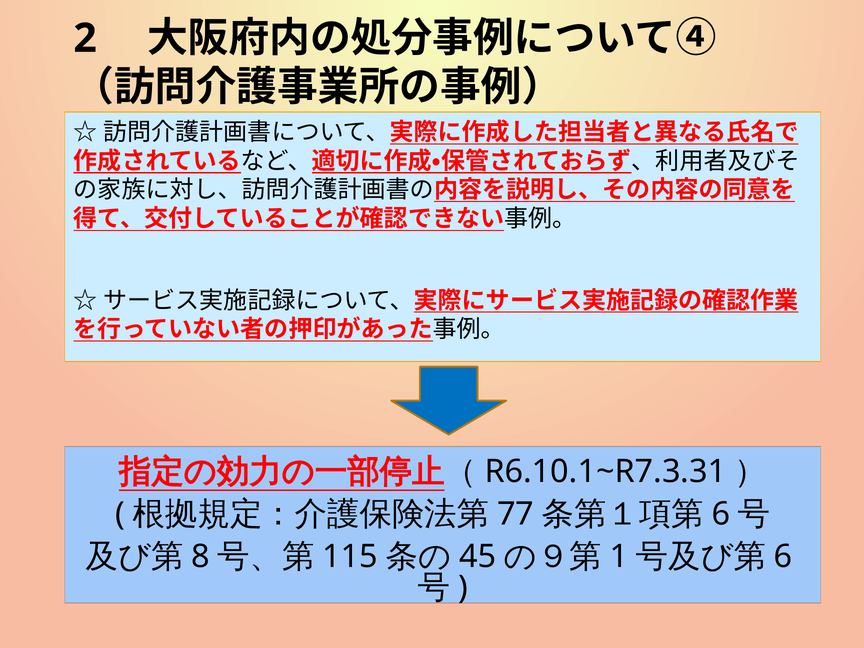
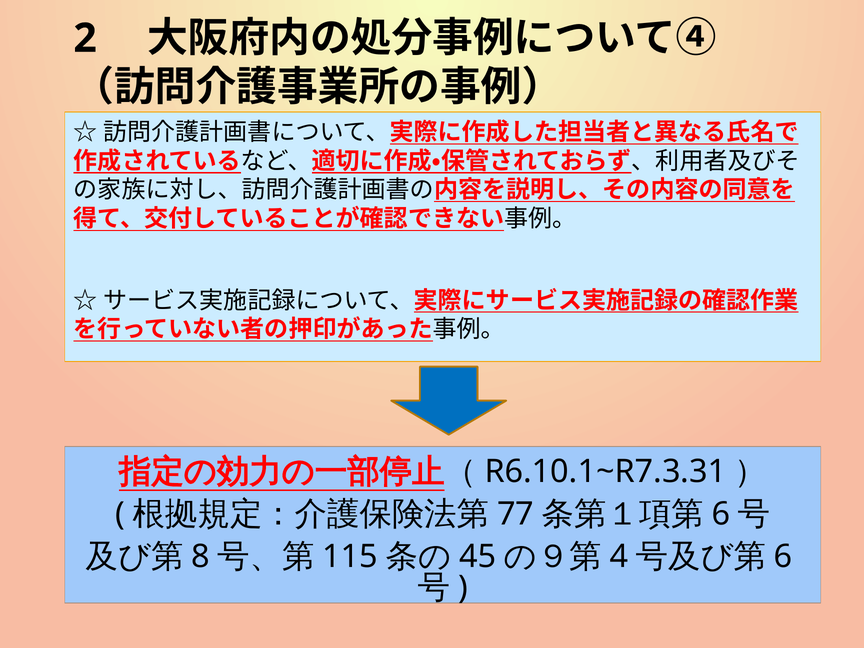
1: 1 -> 4
